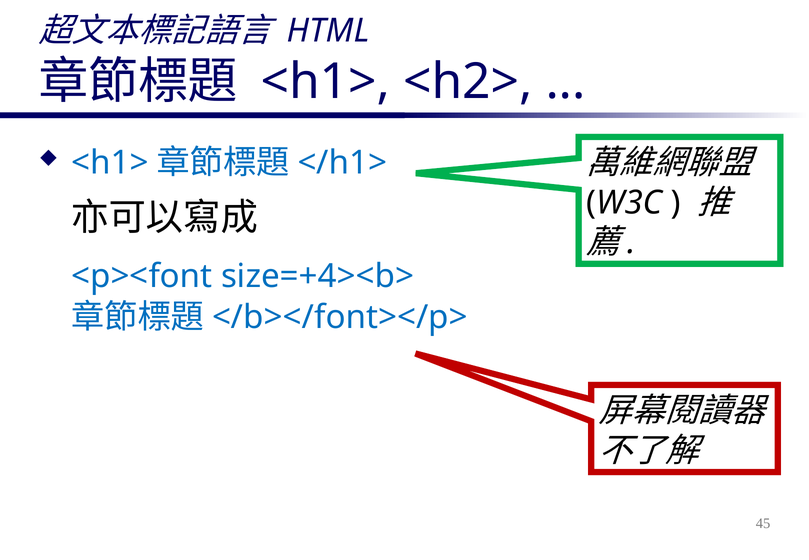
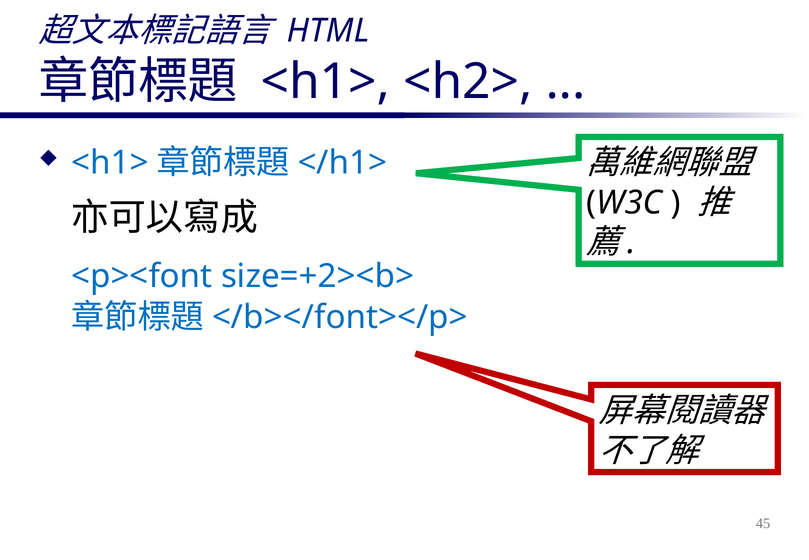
size=+4><b>: size=+4><b> -> size=+2><b>
